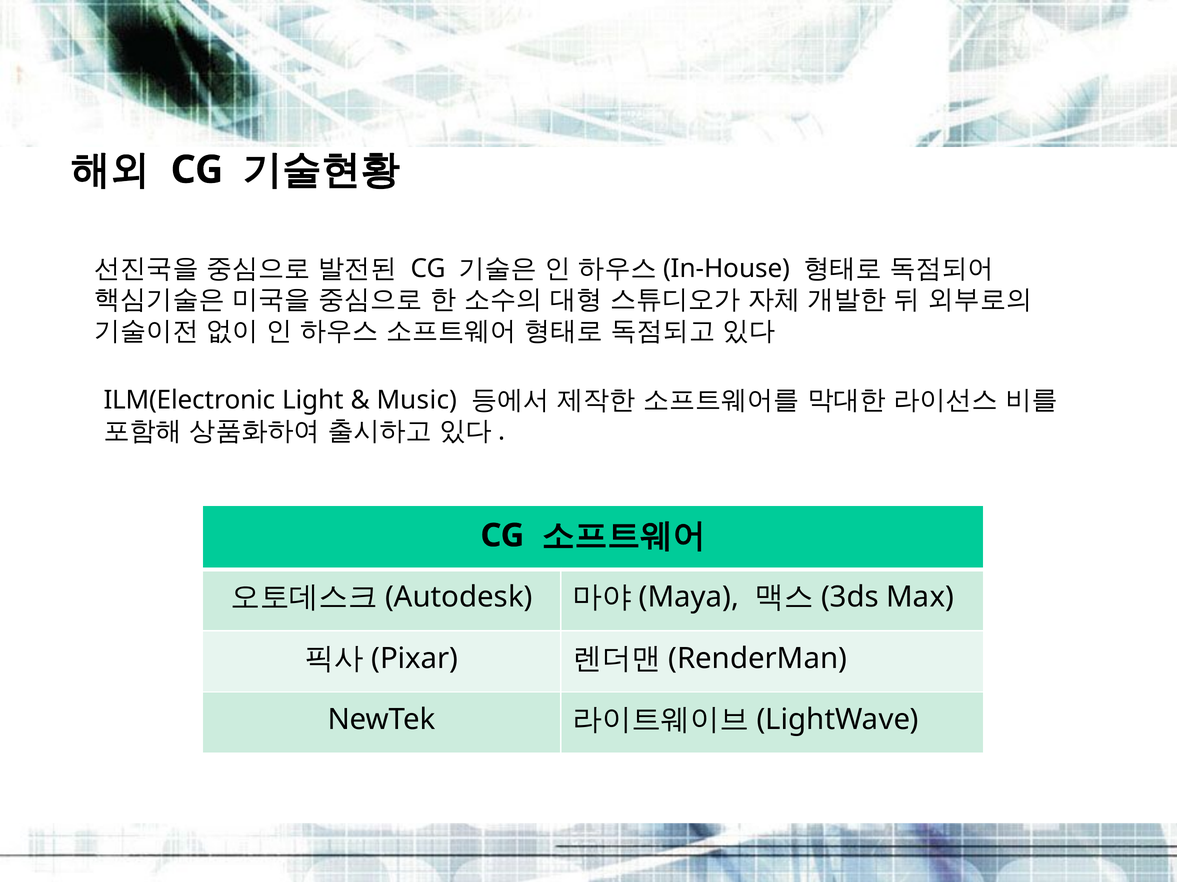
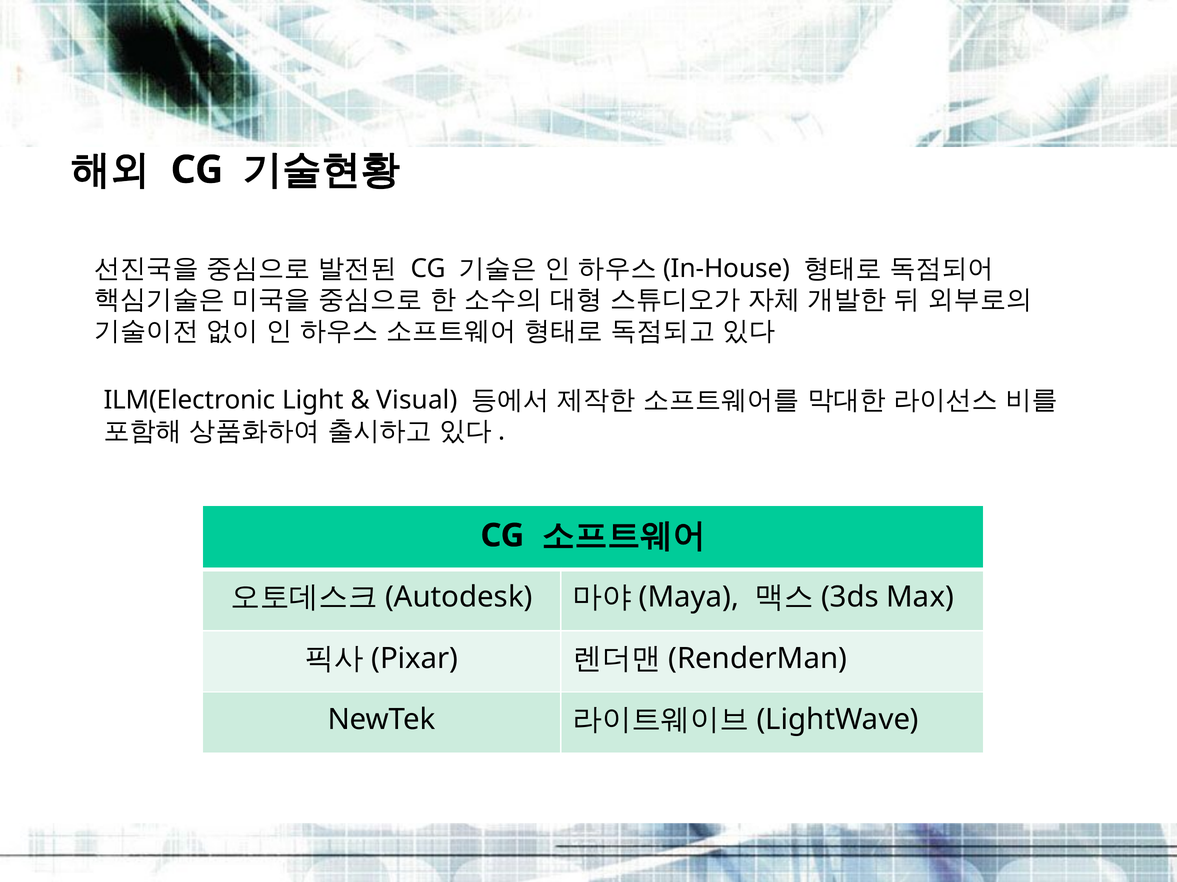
Music: Music -> Visual
